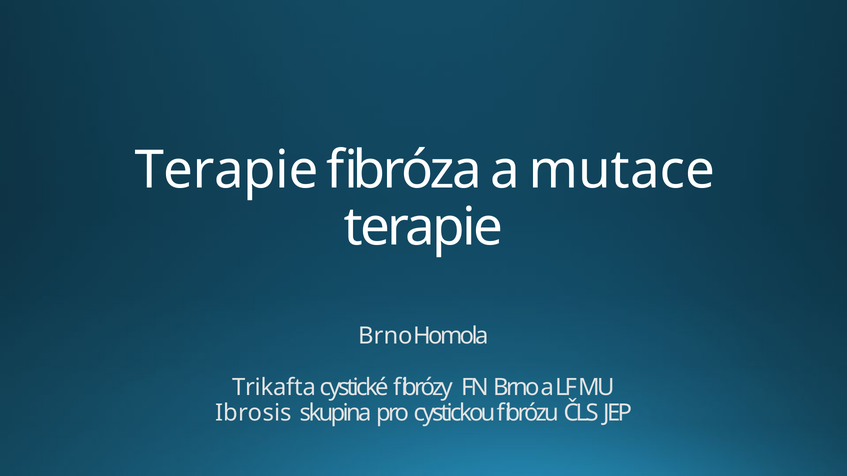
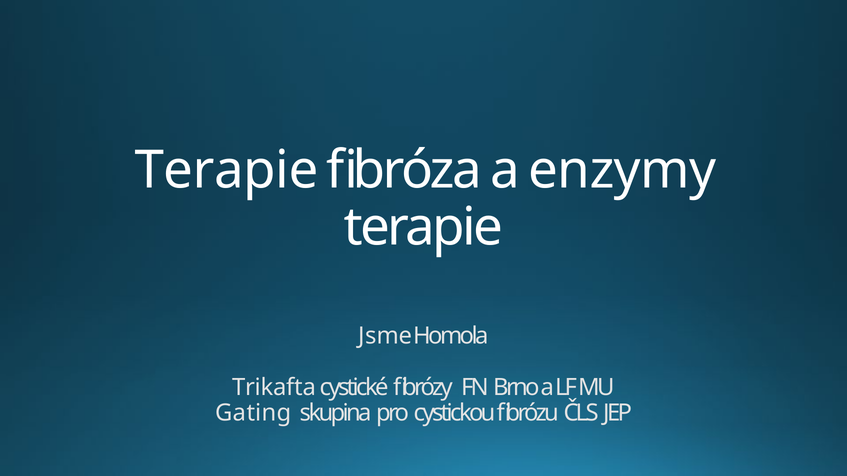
mutace: mutace -> enzymy
Brno at (386, 336): Brno -> Jsme
Ibrosis: Ibrosis -> Gating
